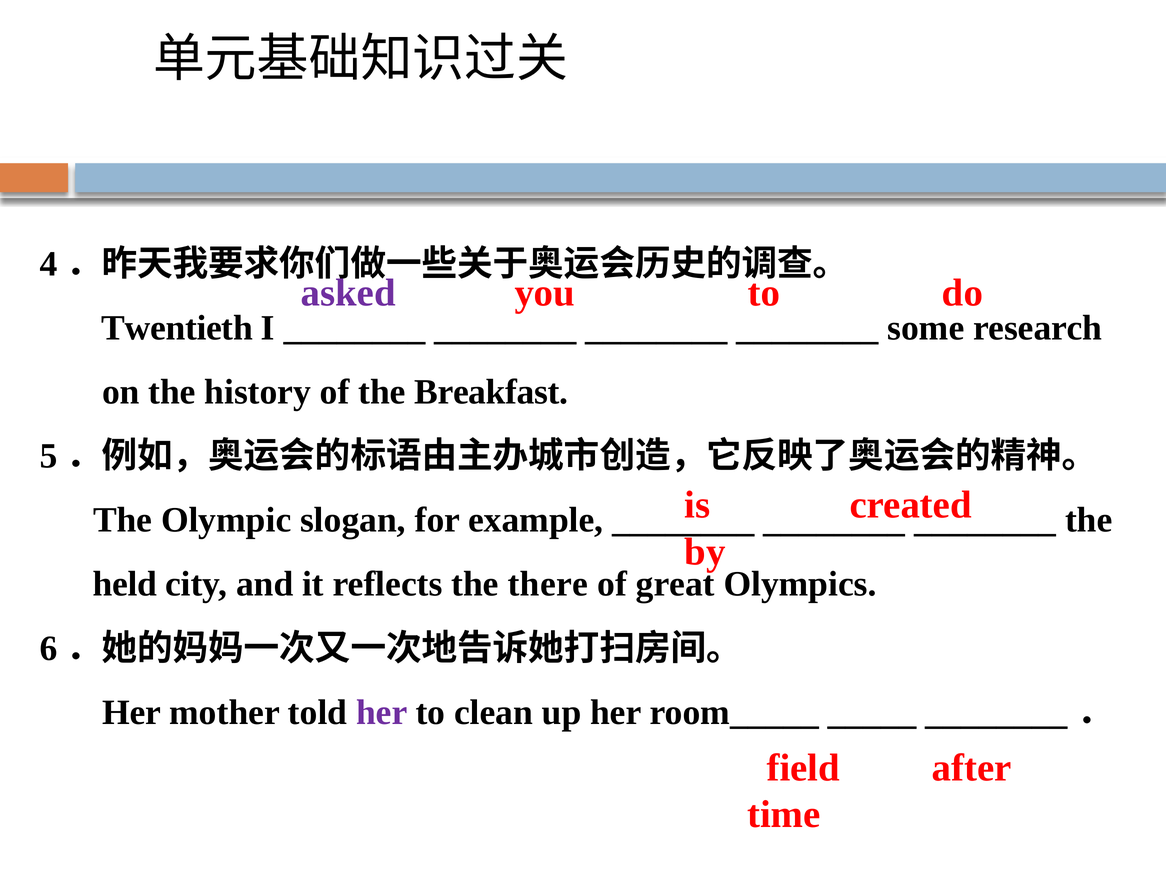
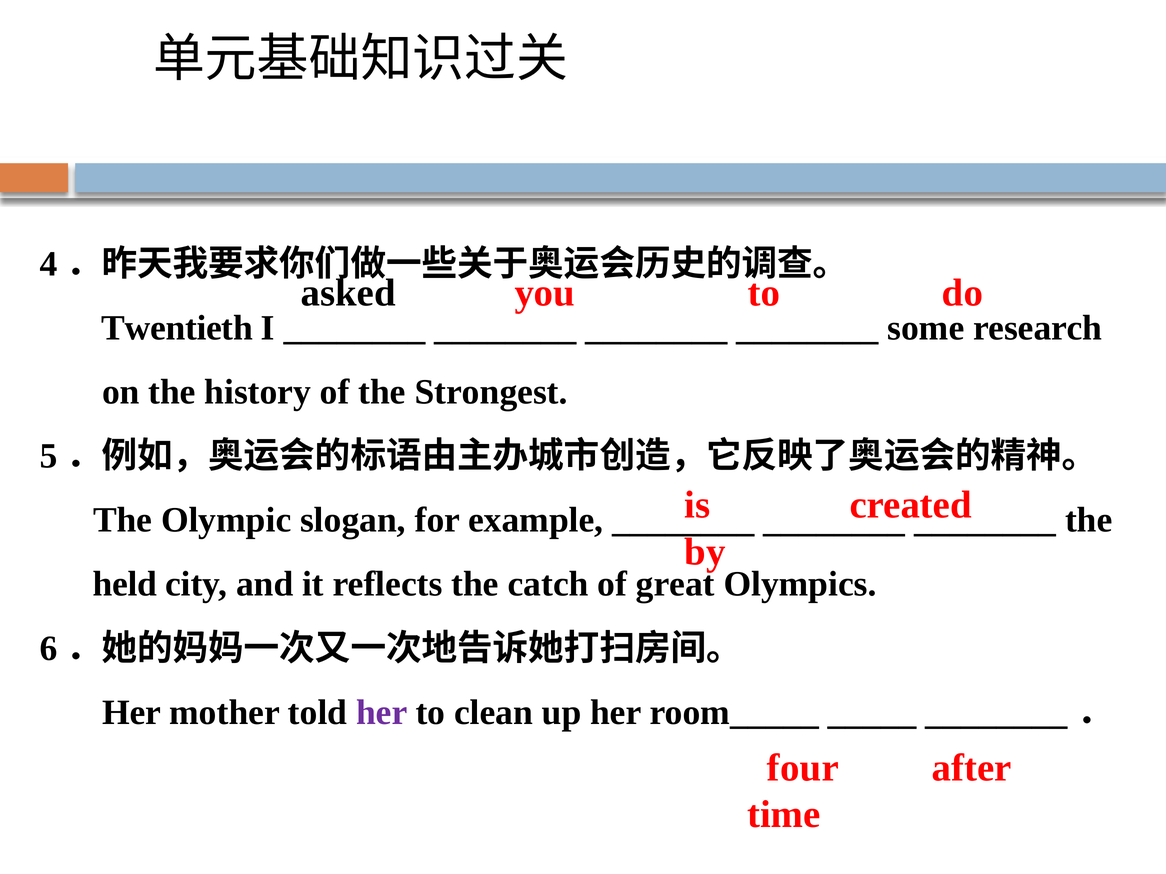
asked colour: purple -> black
Breakfast: Breakfast -> Strongest
there: there -> catch
field: field -> four
